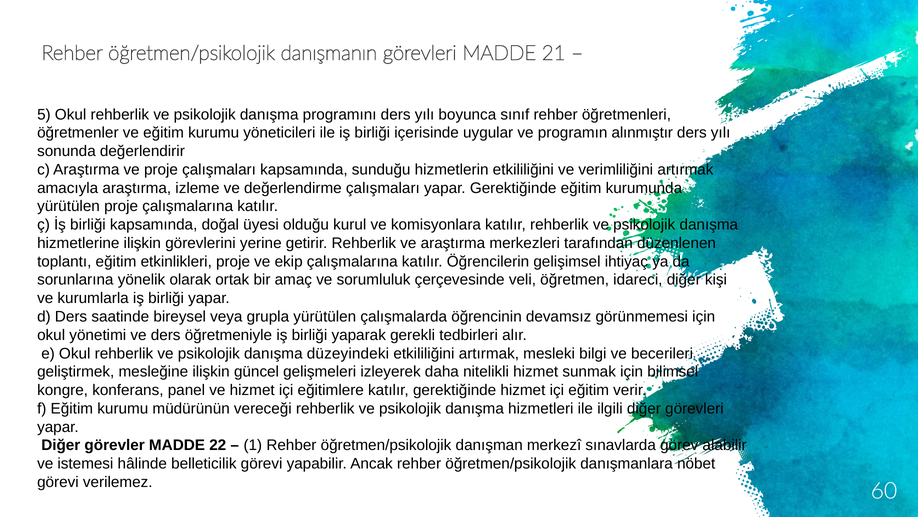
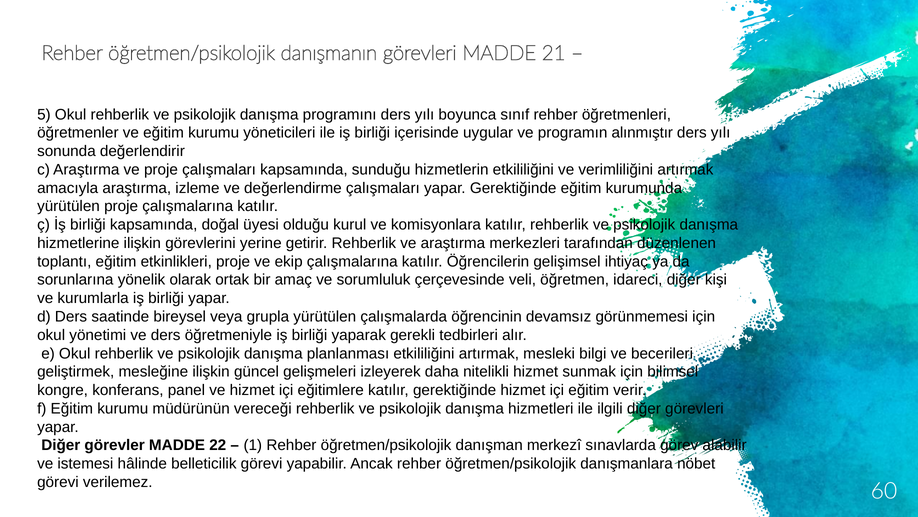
düzeyindeki: düzeyindeki -> planlanması
